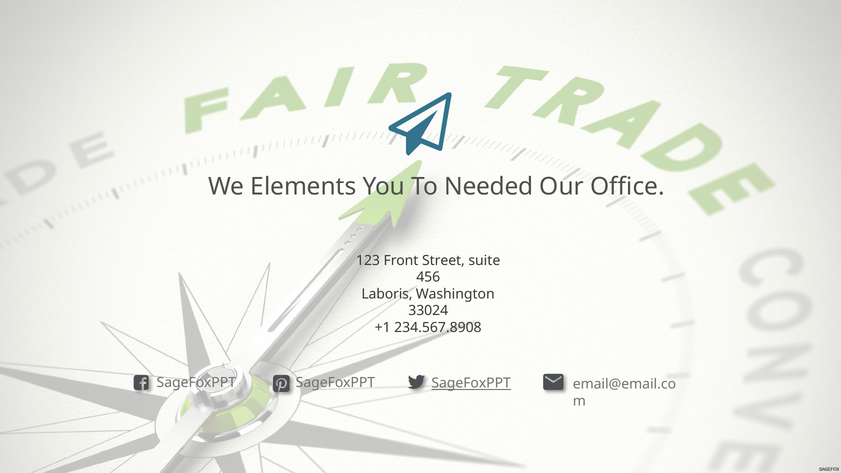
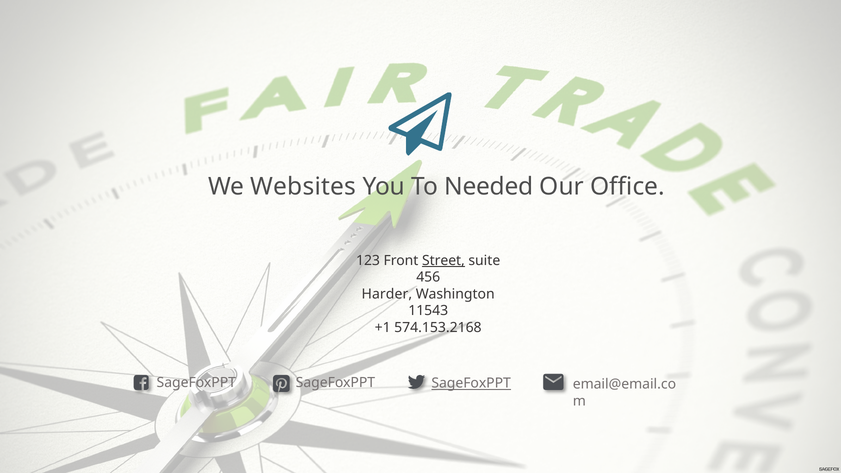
Elements: Elements -> Websites
Street underline: none -> present
Laboris: Laboris -> Harder
33024: 33024 -> 11543
234.567.8908: 234.567.8908 -> 574.153.2168
